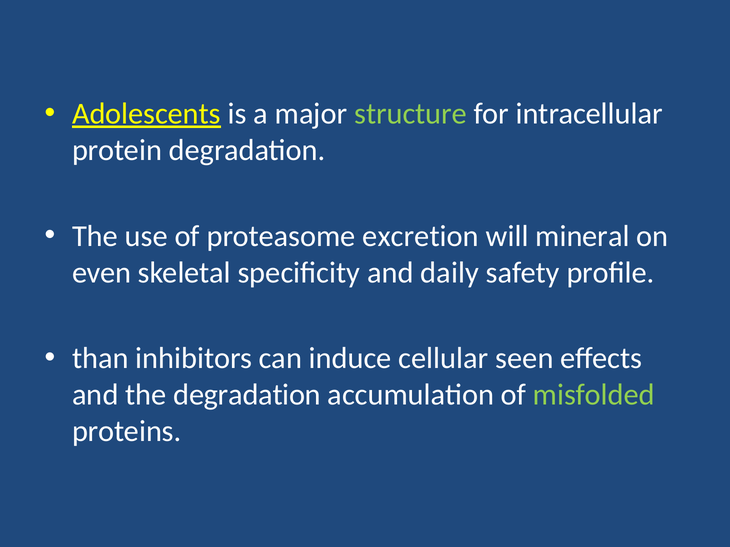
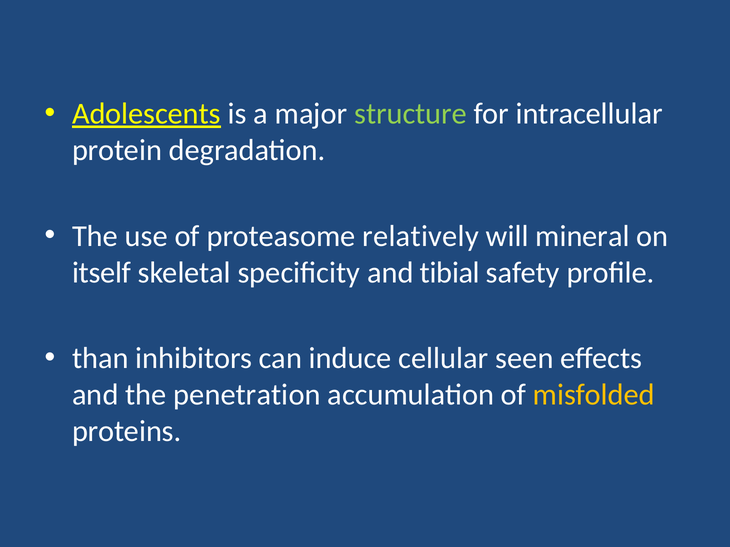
excretion: excretion -> relatively
even: even -> itself
daily: daily -> tibial
the degradation: degradation -> penetration
misfolded colour: light green -> yellow
